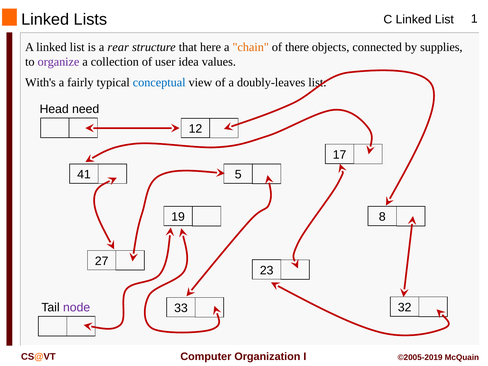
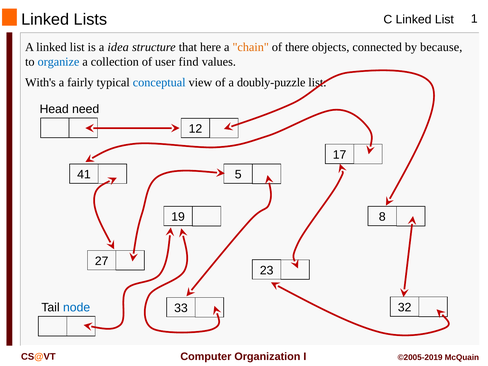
rear: rear -> idea
supplies: supplies -> because
organize colour: purple -> blue
idea: idea -> find
doubly-leaves: doubly-leaves -> doubly-puzzle
node colour: purple -> blue
